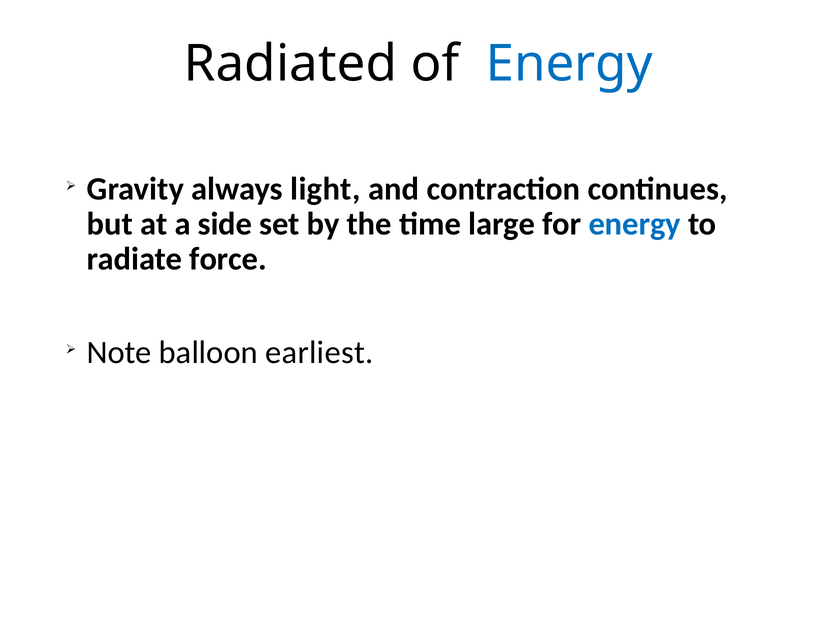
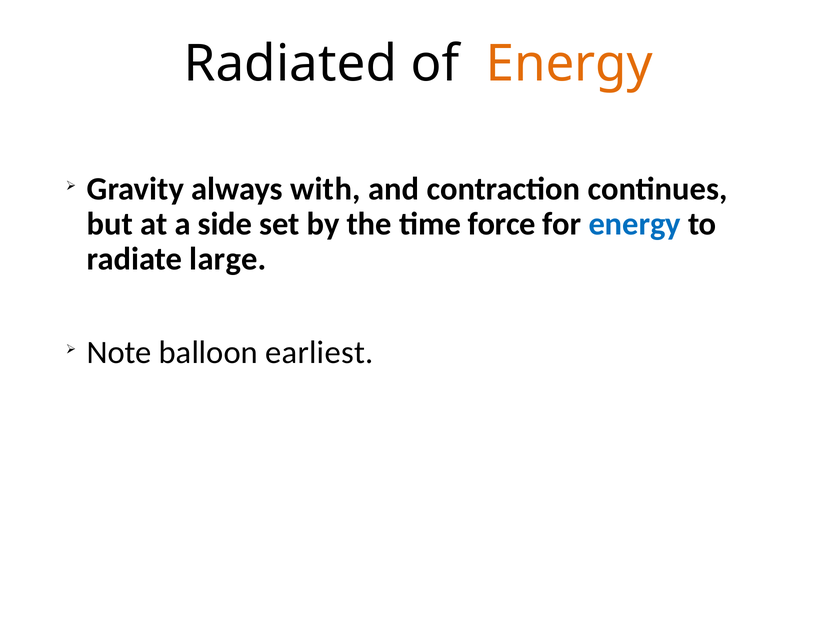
Energy at (569, 64) colour: blue -> orange
light: light -> with
large: large -> force
force: force -> large
